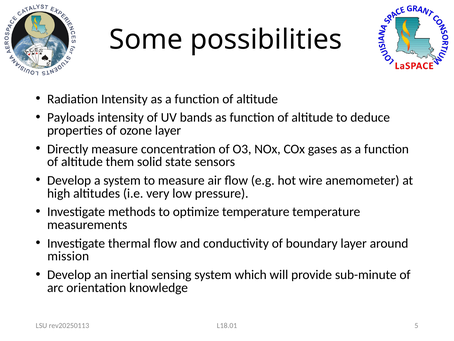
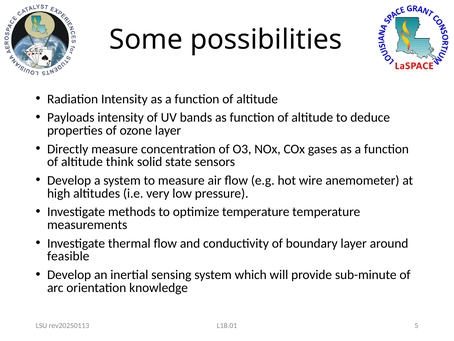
them: them -> think
mission: mission -> feasible
